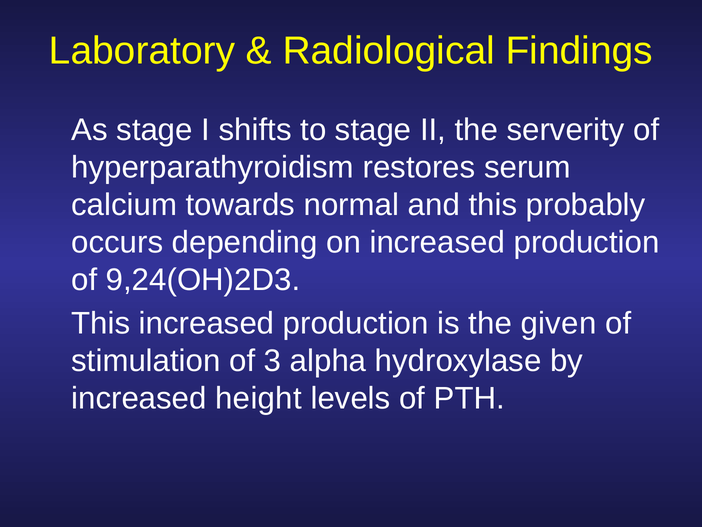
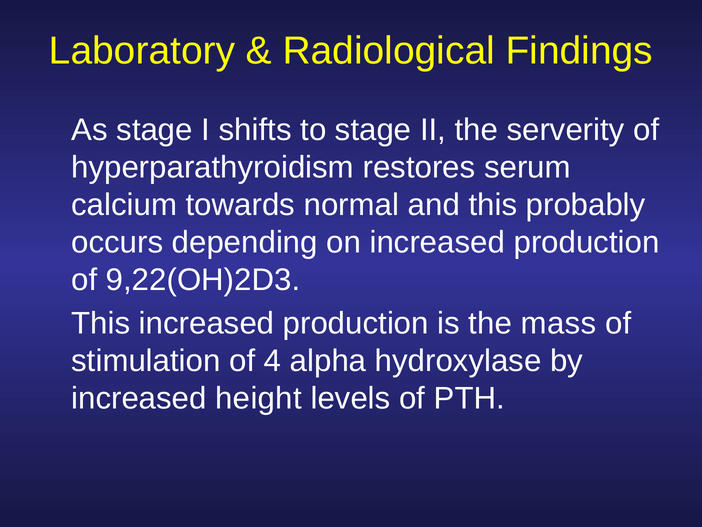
9,24(OH)2D3: 9,24(OH)2D3 -> 9,22(OH)2D3
given: given -> mass
3: 3 -> 4
